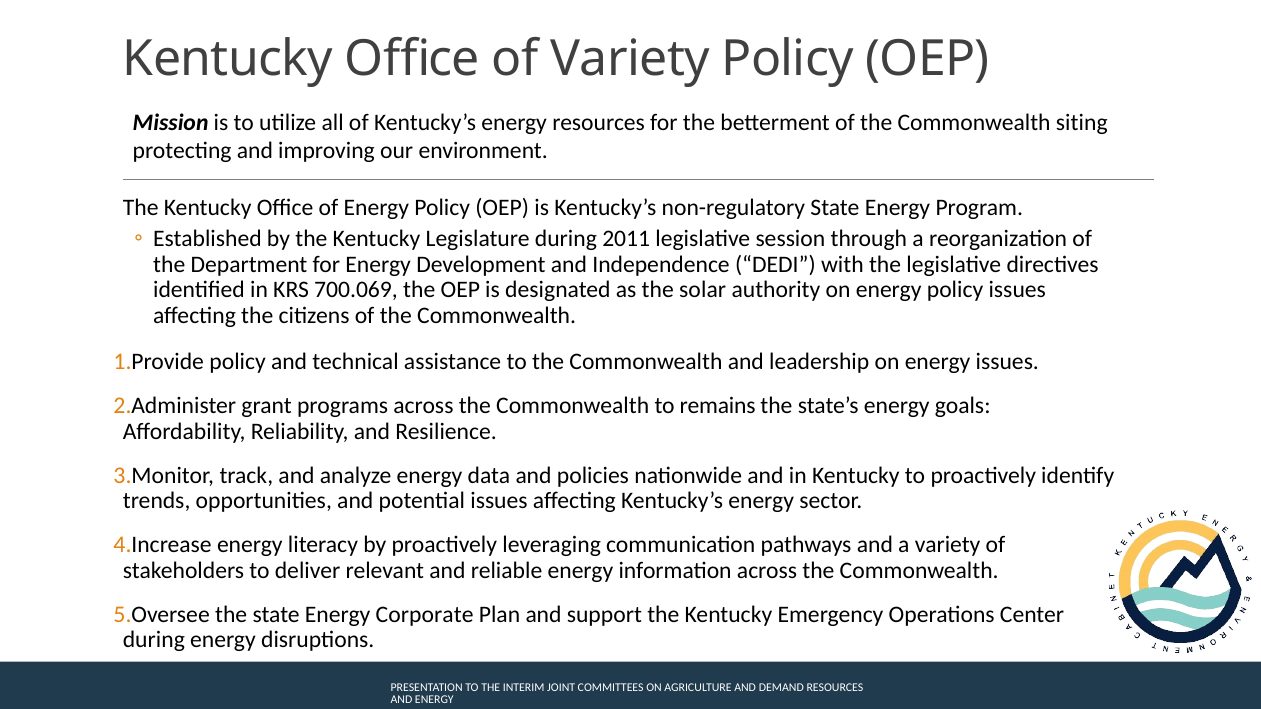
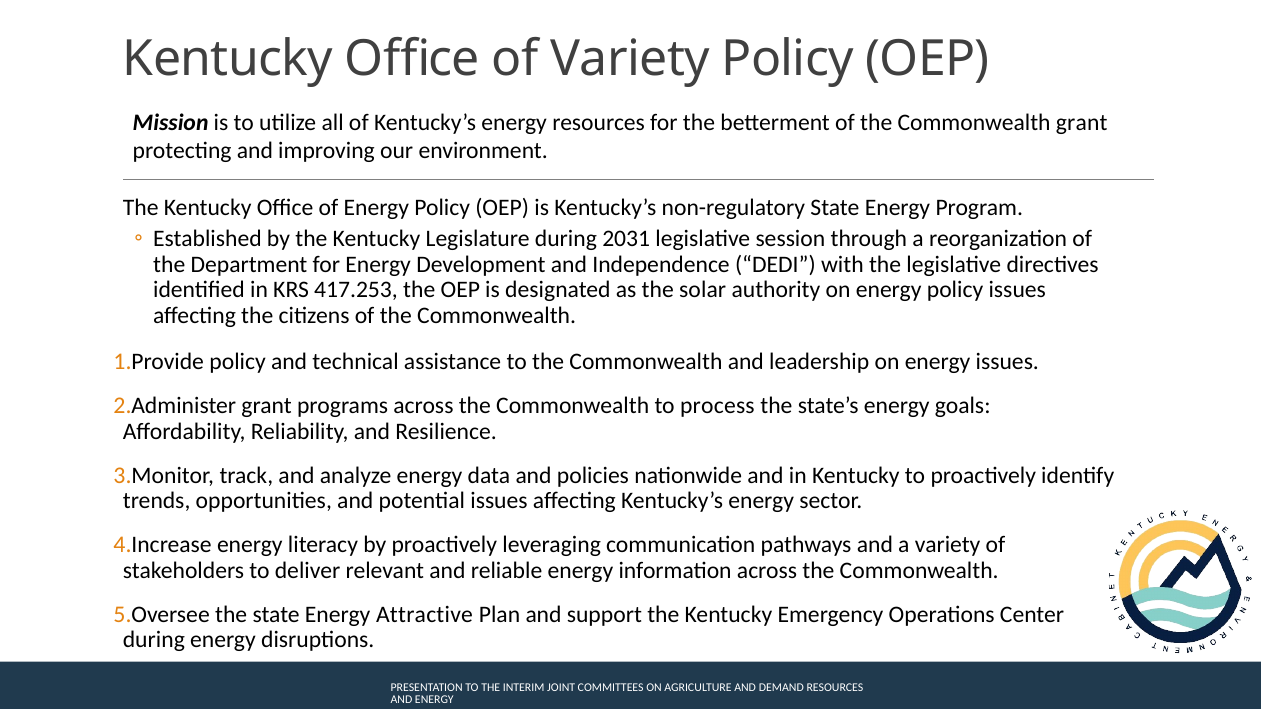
Commonwealth siting: siting -> grant
2011: 2011 -> 2031
700.069: 700.069 -> 417.253
remains: remains -> process
Corporate: Corporate -> Attractive
